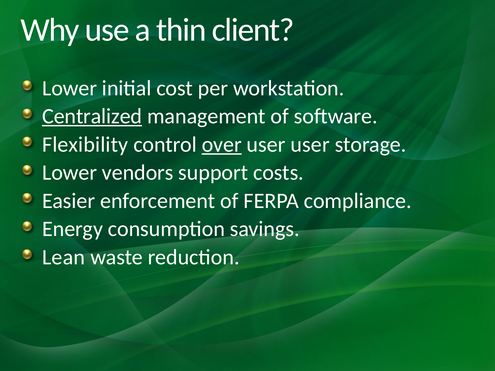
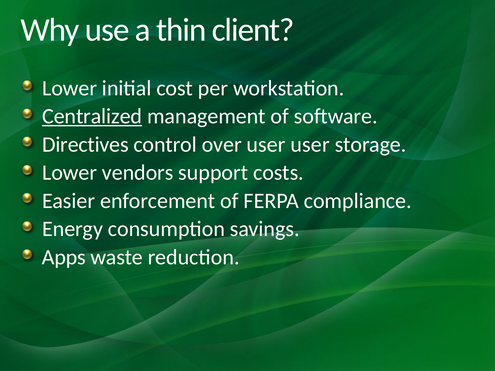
Flexibility: Flexibility -> Directives
over underline: present -> none
Lean: Lean -> Apps
